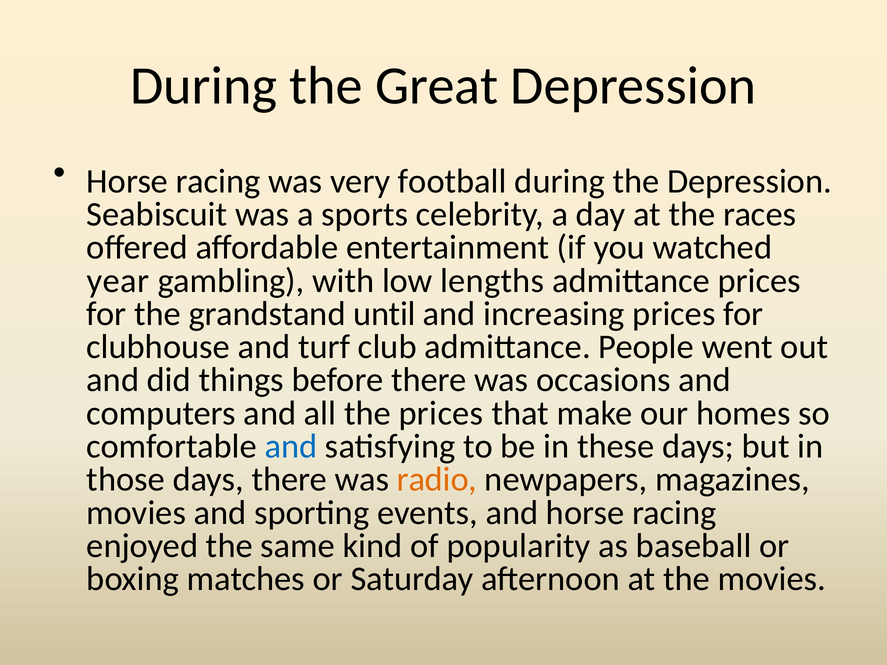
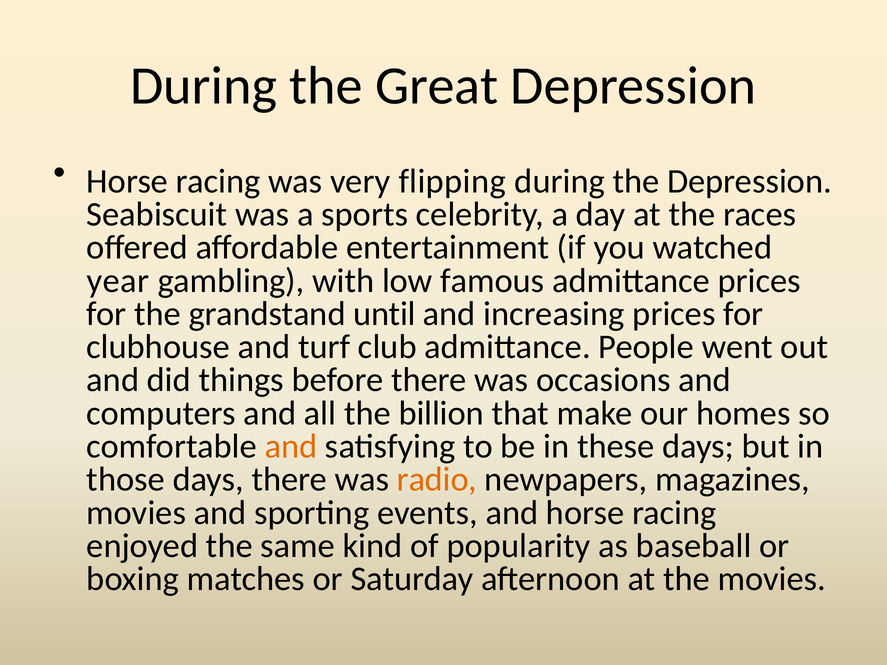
football: football -> flipping
lengths: lengths -> famous
the prices: prices -> billion
and at (291, 447) colour: blue -> orange
